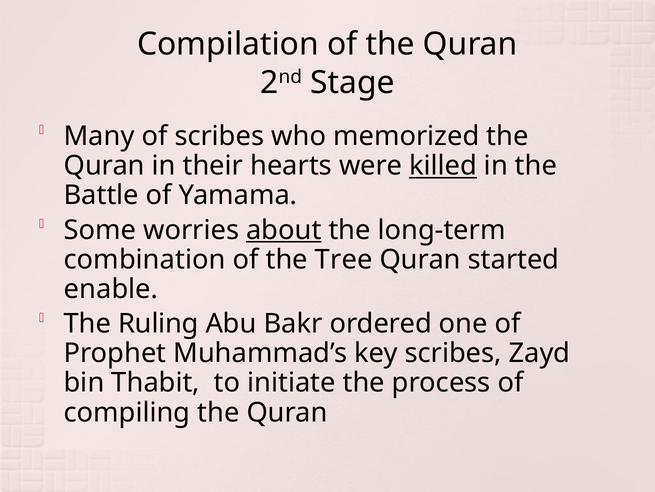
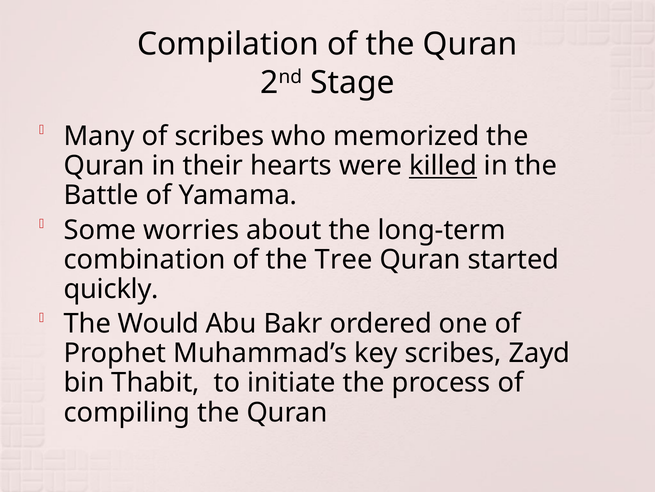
about underline: present -> none
enable: enable -> quickly
Ruling: Ruling -> Would
